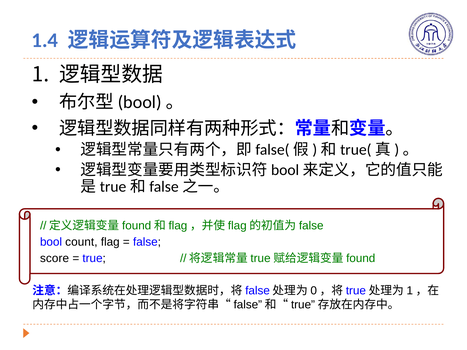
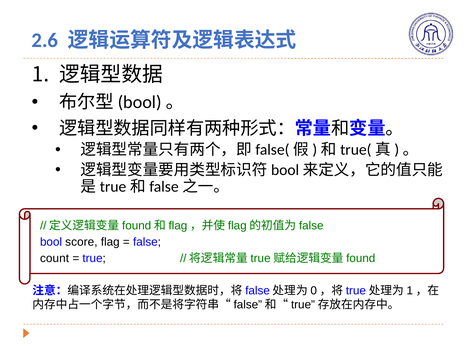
1.4: 1.4 -> 2.6
count: count -> score
score: score -> count
